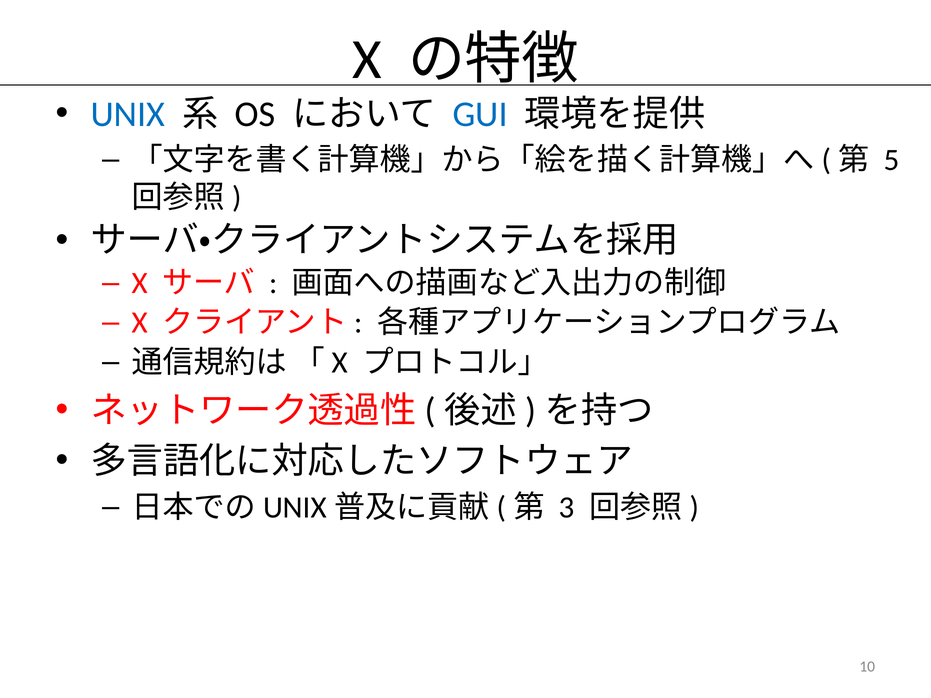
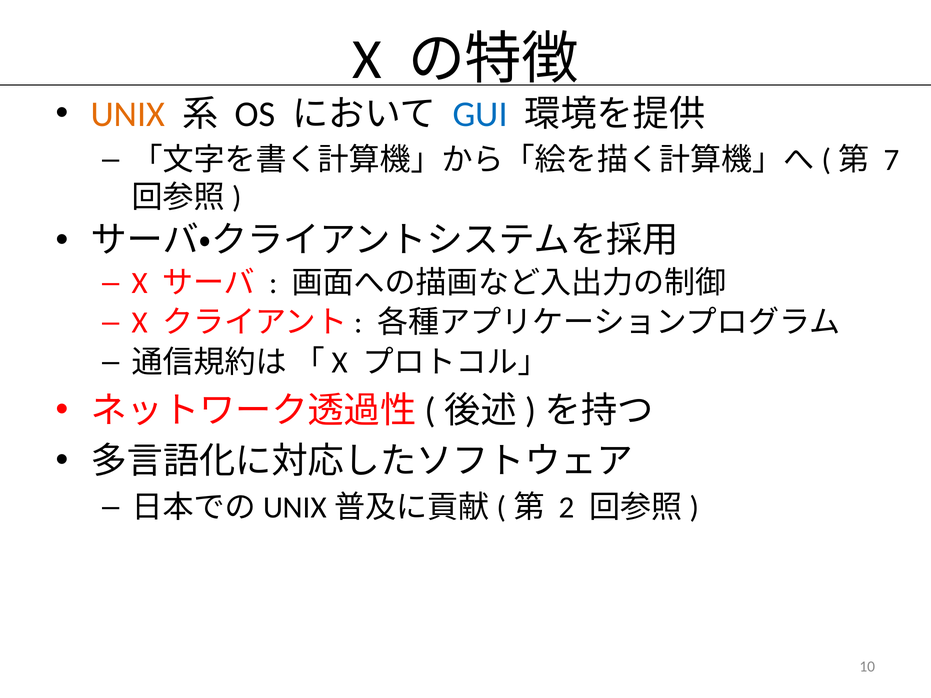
UNIX colour: blue -> orange
5: 5 -> 7
3: 3 -> 2
